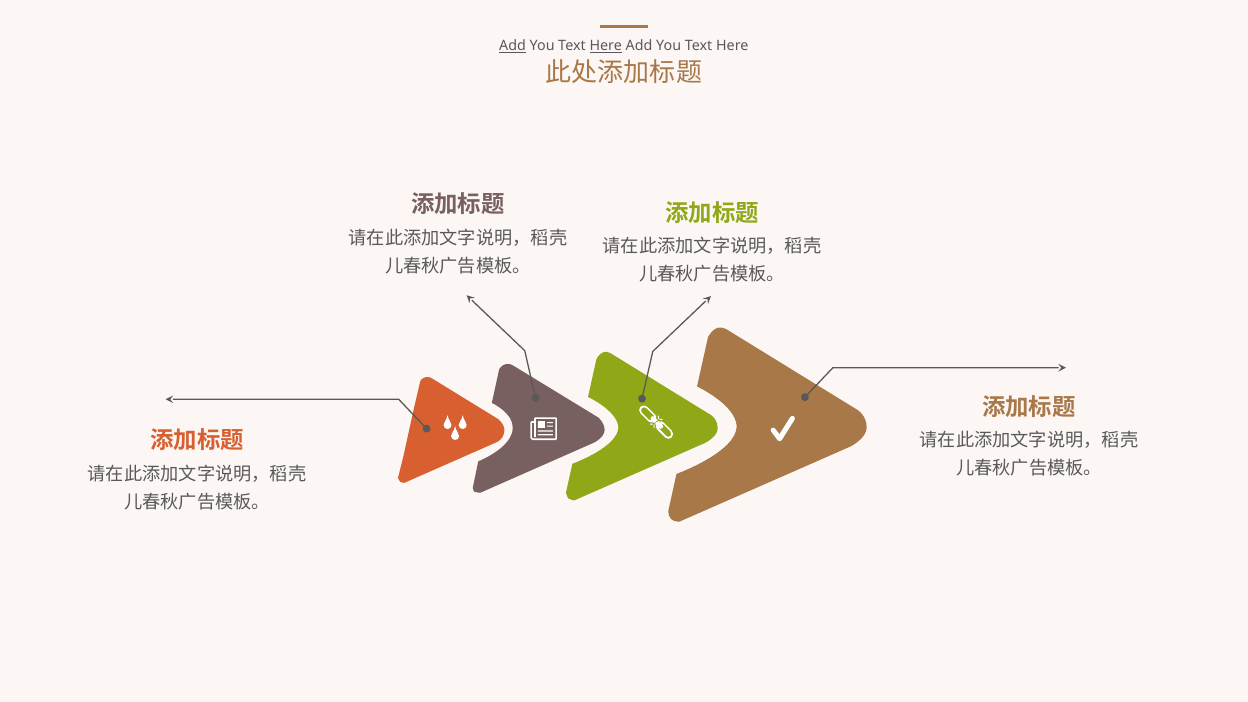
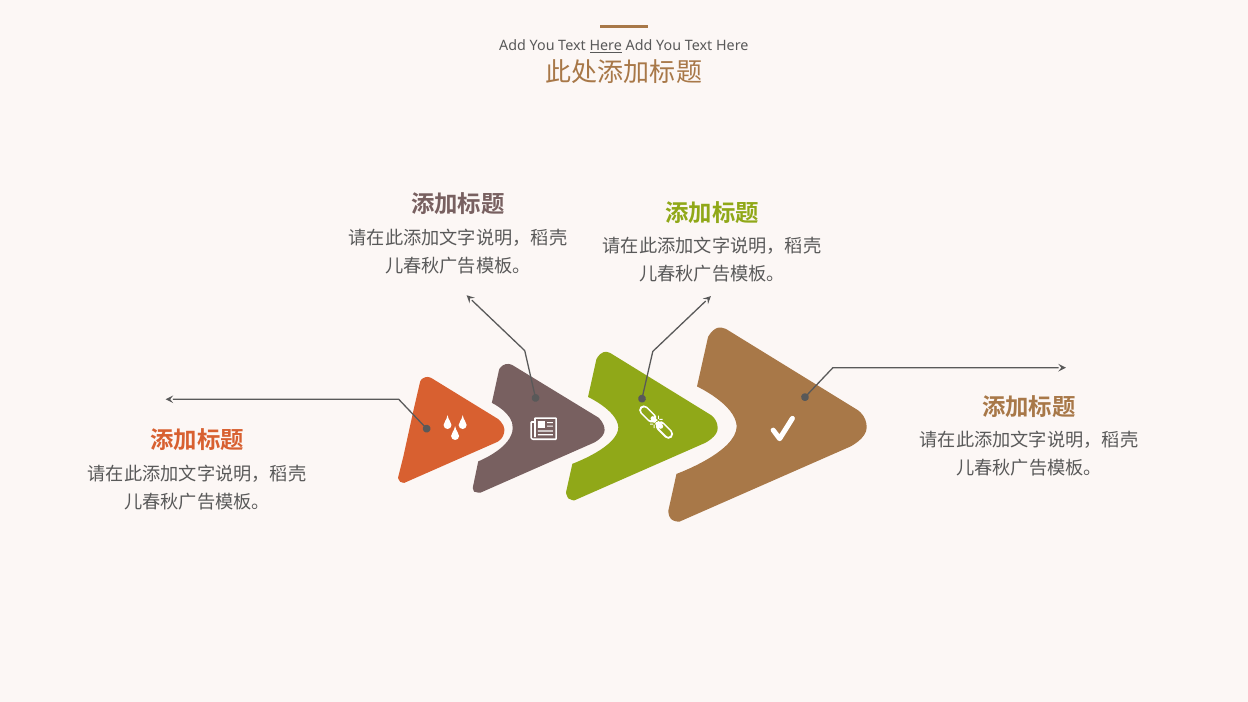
Add at (513, 46) underline: present -> none
